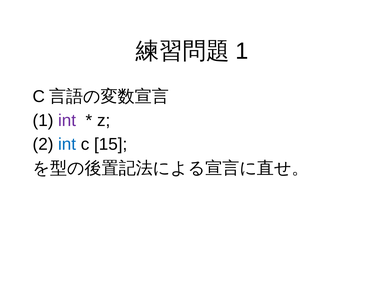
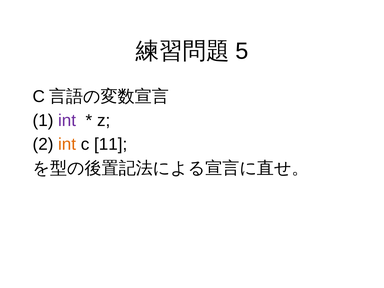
1 at (242, 51): 1 -> 5
int at (67, 144) colour: blue -> orange
15: 15 -> 11
